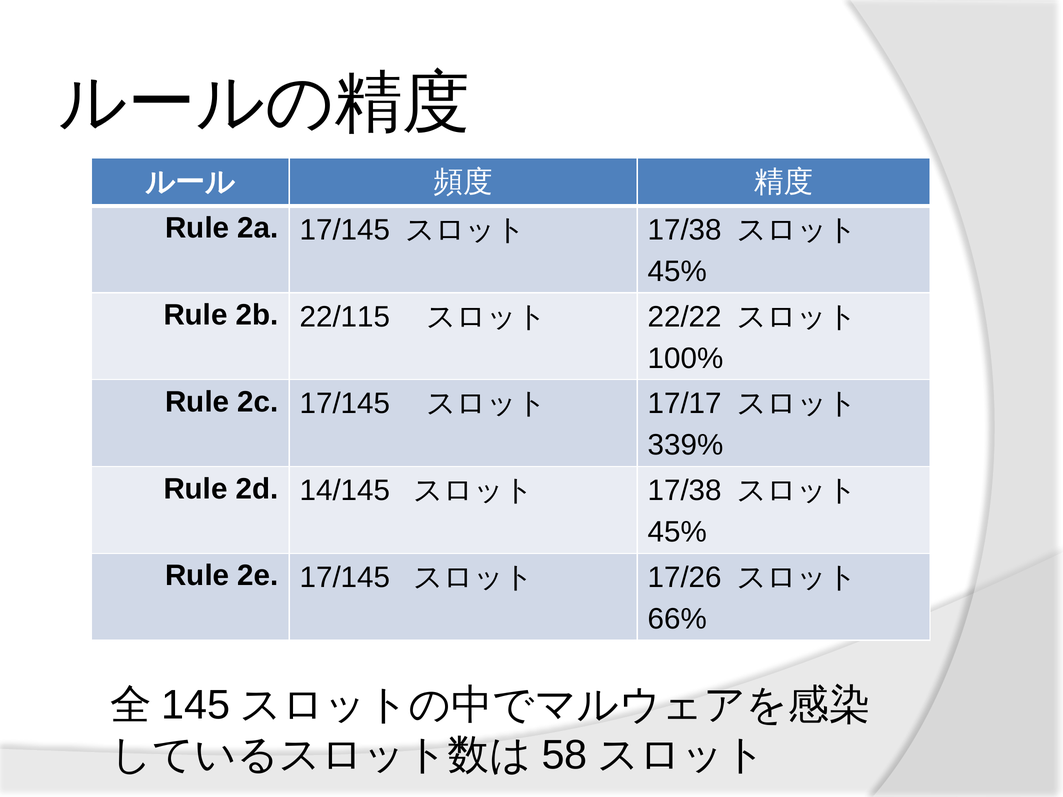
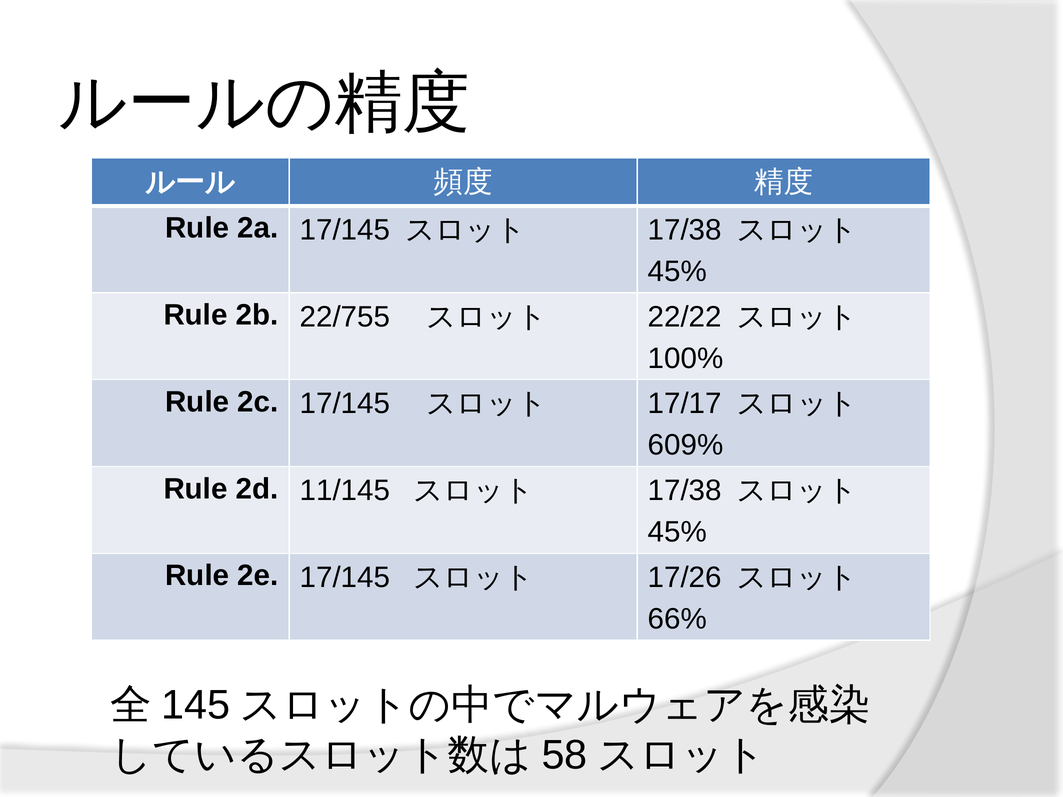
22/115: 22/115 -> 22/755
339%: 339% -> 609%
14/145: 14/145 -> 11/145
